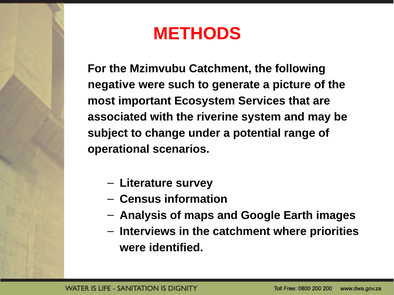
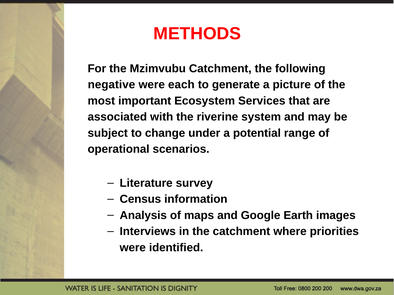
such: such -> each
